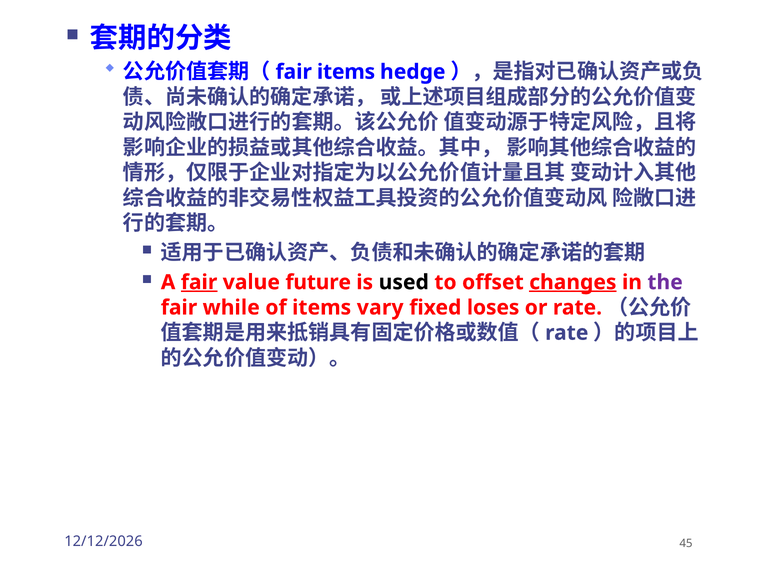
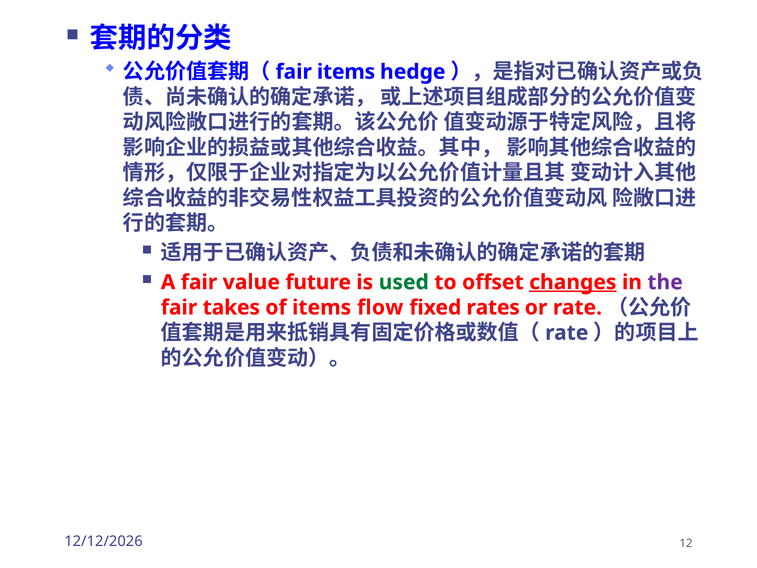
fair at (199, 282) underline: present -> none
used colour: black -> green
while: while -> takes
vary: vary -> flow
loses: loses -> rates
45: 45 -> 12
